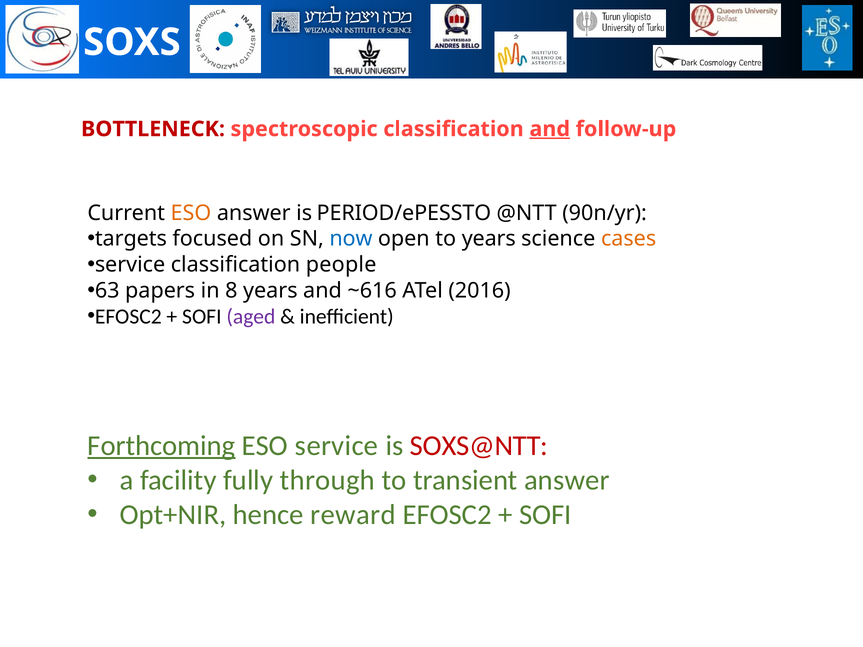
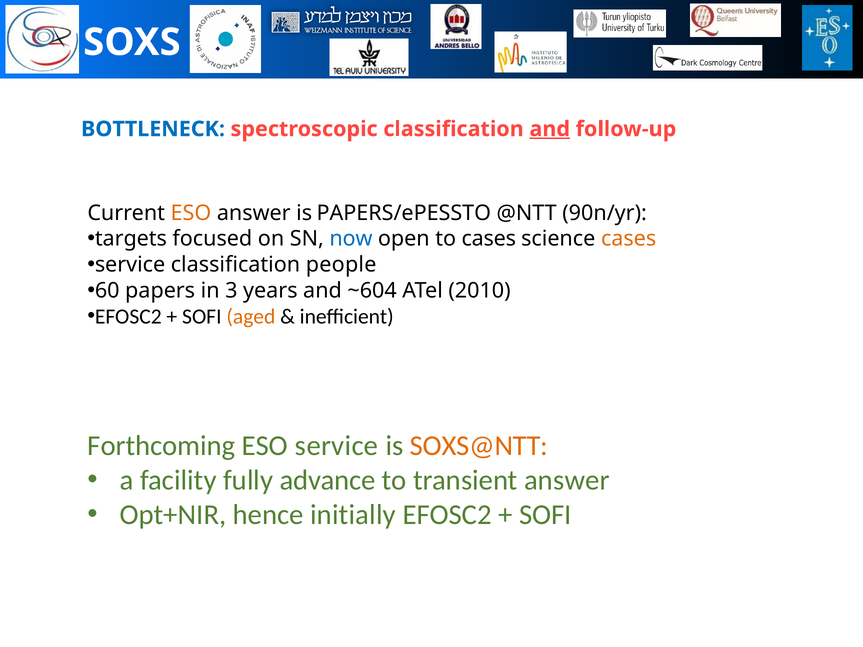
BOTTLENECK colour: red -> blue
PERIOD/ePESSTO: PERIOD/ePESSTO -> PAPERS/ePESSTO
to years: years -> cases
63: 63 -> 60
8: 8 -> 3
~616: ~616 -> ~604
2016: 2016 -> 2010
aged colour: purple -> orange
Forthcoming underline: present -> none
SOXS@NTT colour: red -> orange
through: through -> advance
reward: reward -> initially
